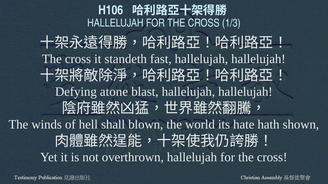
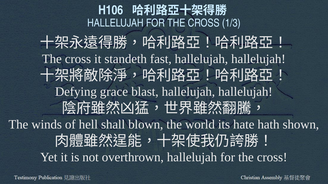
atone: atone -> grace
